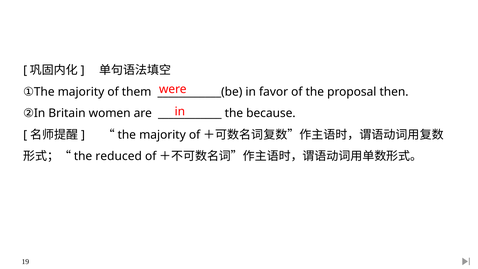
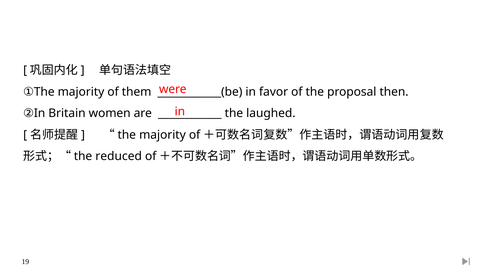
because: because -> laughed
